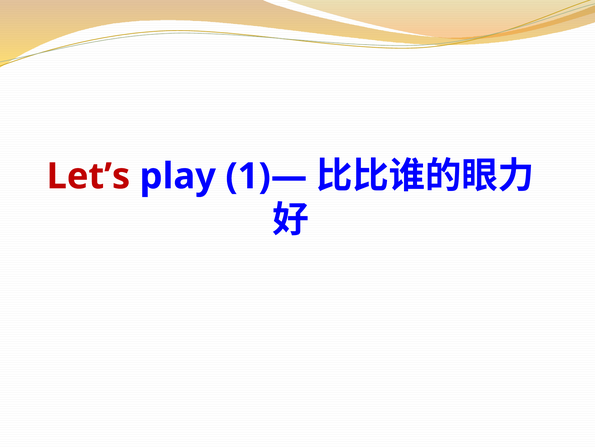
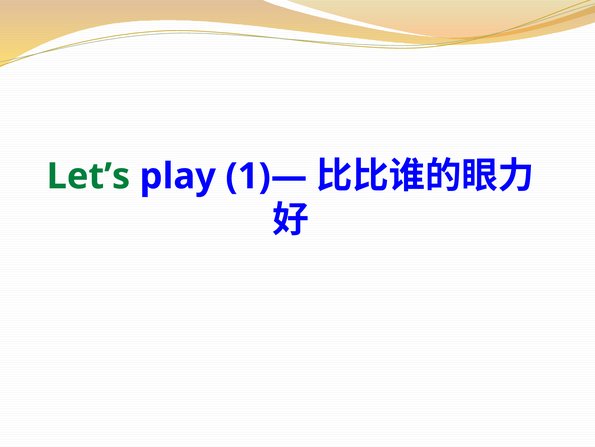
Let’s at (88, 176) colour: red -> green
